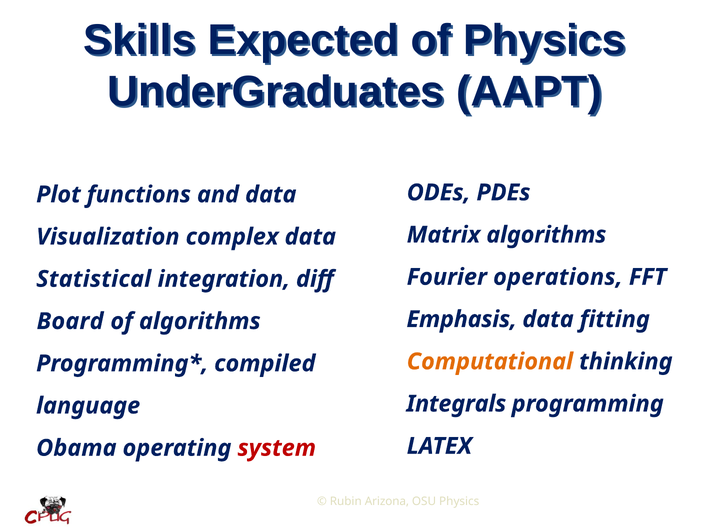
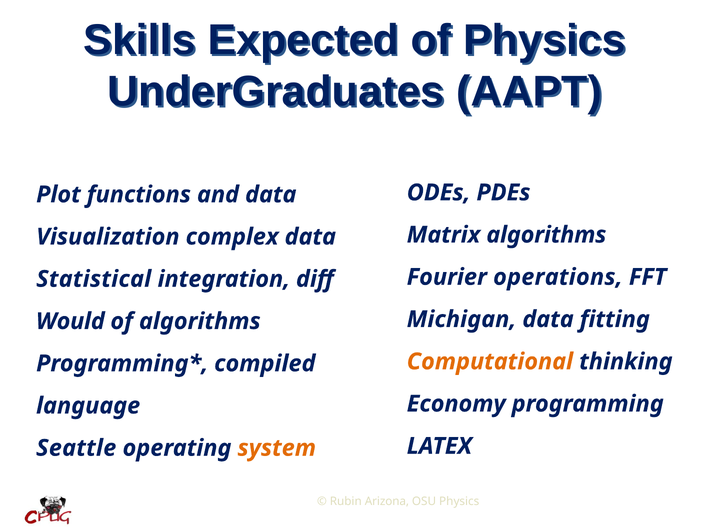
Emphasis: Emphasis -> Michigan
Board: Board -> Would
Integrals: Integrals -> Economy
Obama: Obama -> Seattle
system colour: red -> orange
